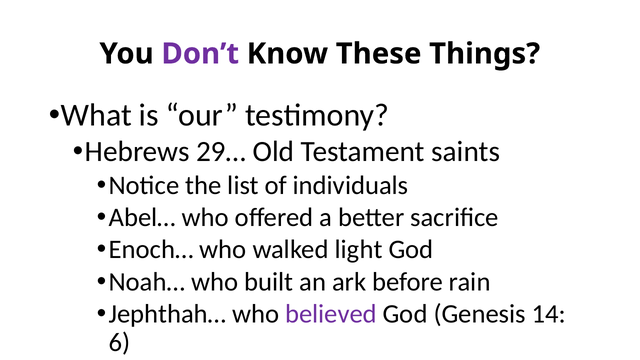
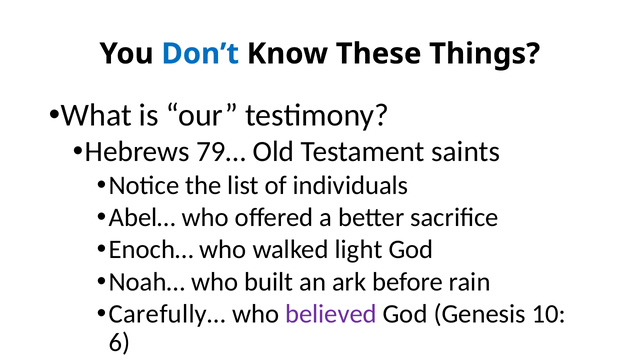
Don’t colour: purple -> blue
29…: 29… -> 79…
Jephthah…: Jephthah… -> Carefully…
14: 14 -> 10
